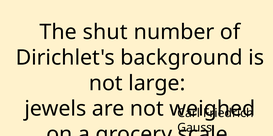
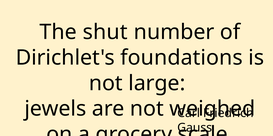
background: background -> foundations
